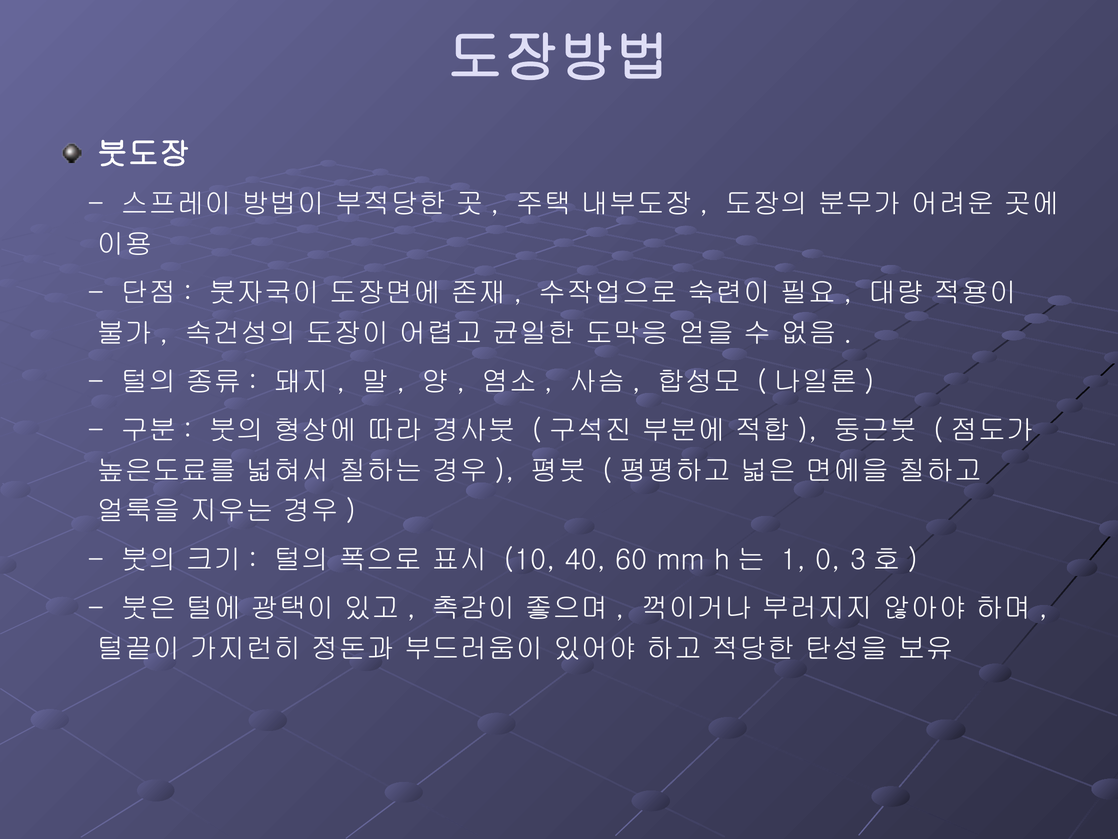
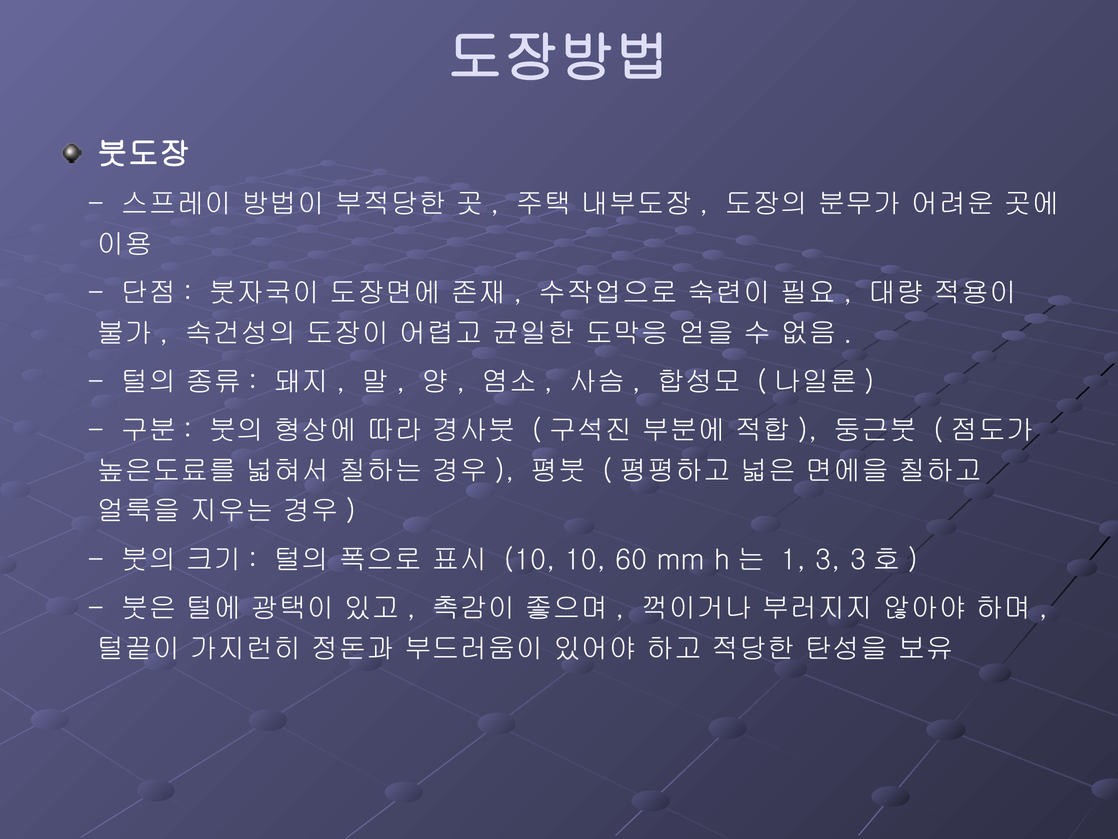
10 40: 40 -> 10
0: 0 -> 3
